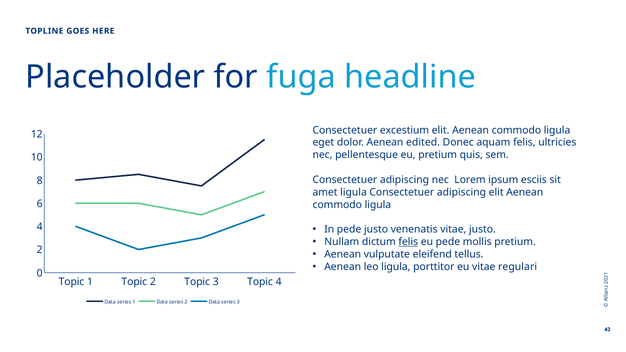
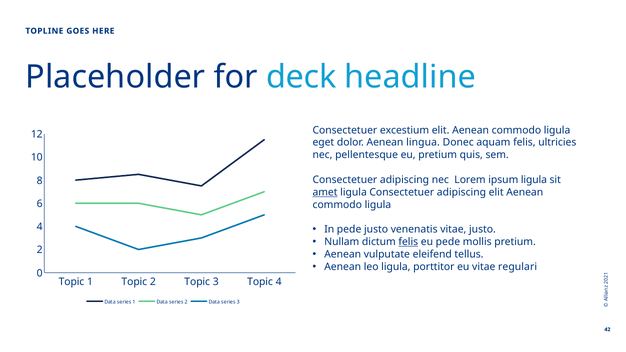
fuga: fuga -> deck
edited: edited -> lingua
ipsum esciis: esciis -> ligula
amet underline: none -> present
